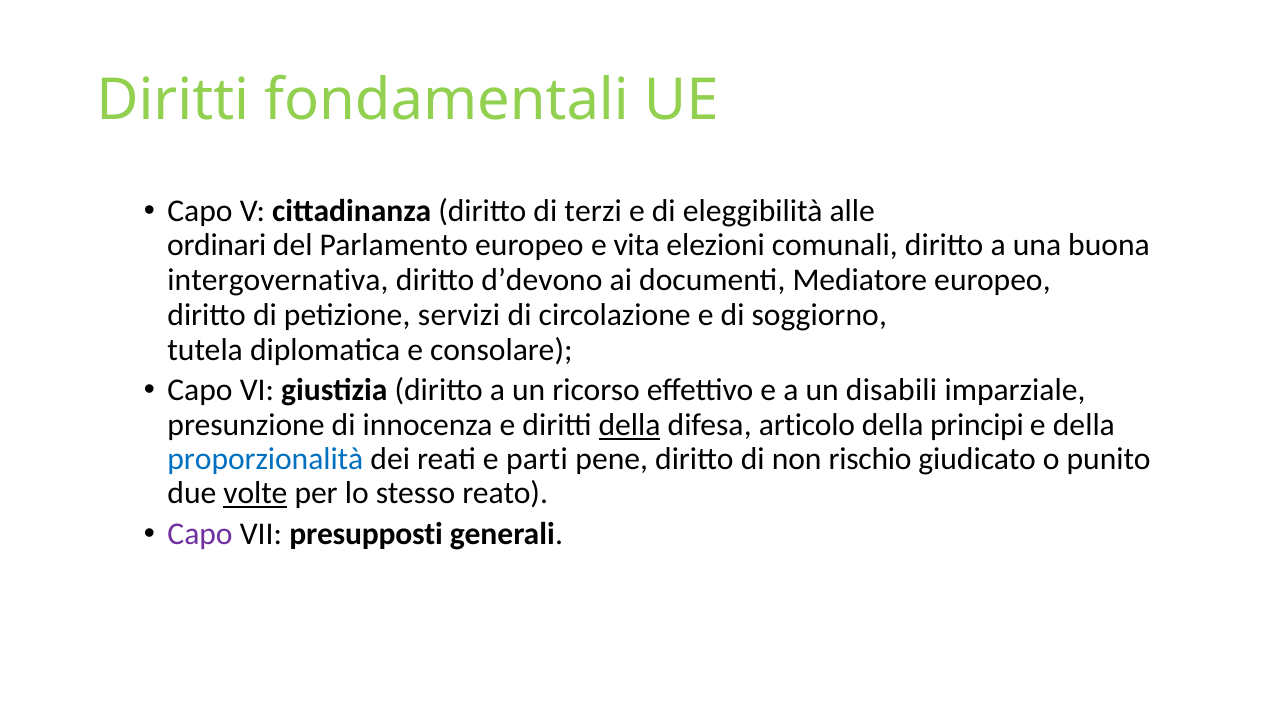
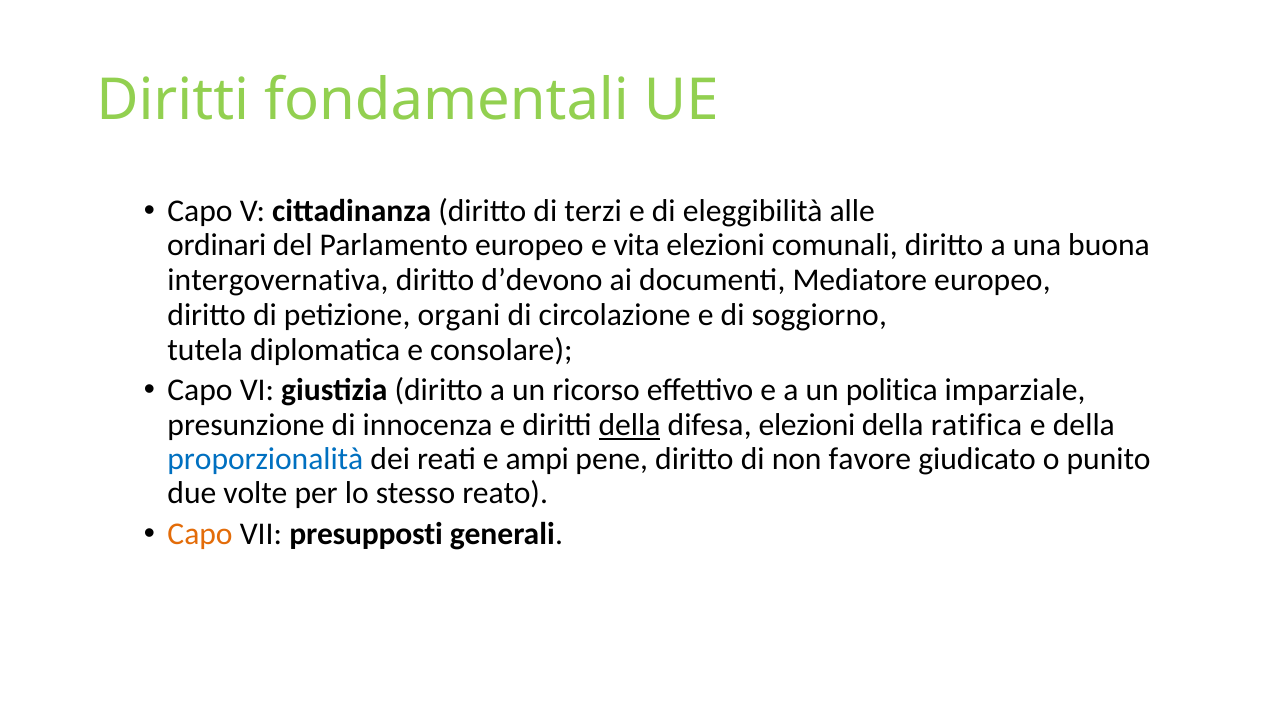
servizi: servizi -> organi
disabili: disabili -> politica
difesa articolo: articolo -> elezioni
principi: principi -> ratifica
parti: parti -> ampi
rischio: rischio -> favore
volte underline: present -> none
Capo at (200, 534) colour: purple -> orange
